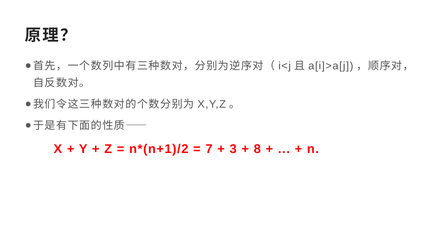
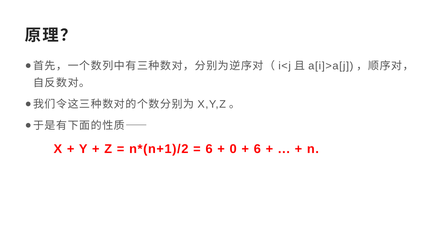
7 at (209, 149): 7 -> 6
3: 3 -> 0
8 at (257, 149): 8 -> 6
